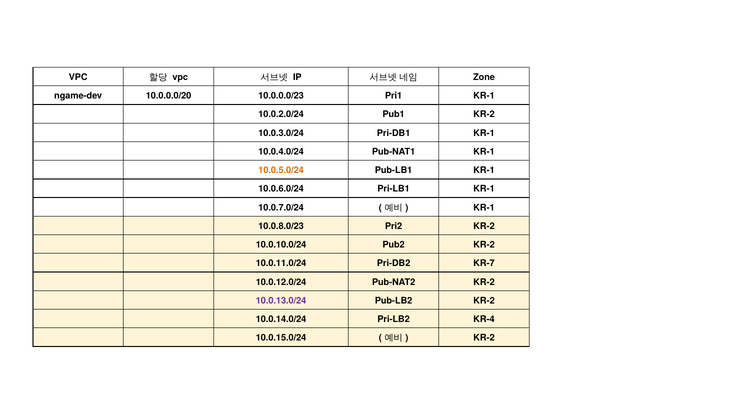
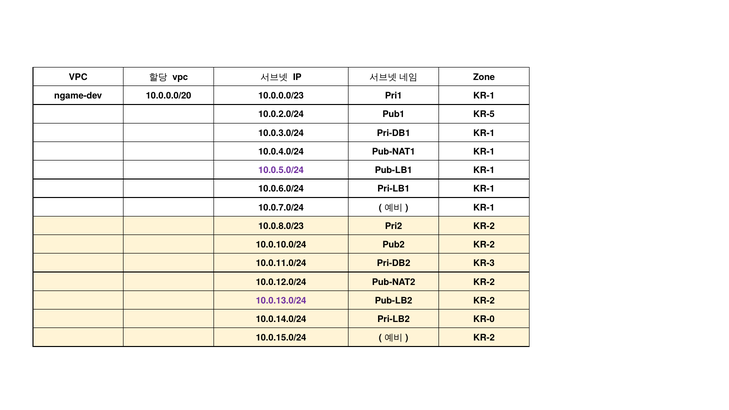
Pub1 KR-2: KR-2 -> KR-5
10.0.5.0/24 colour: orange -> purple
KR-7: KR-7 -> KR-3
KR-4: KR-4 -> KR-0
